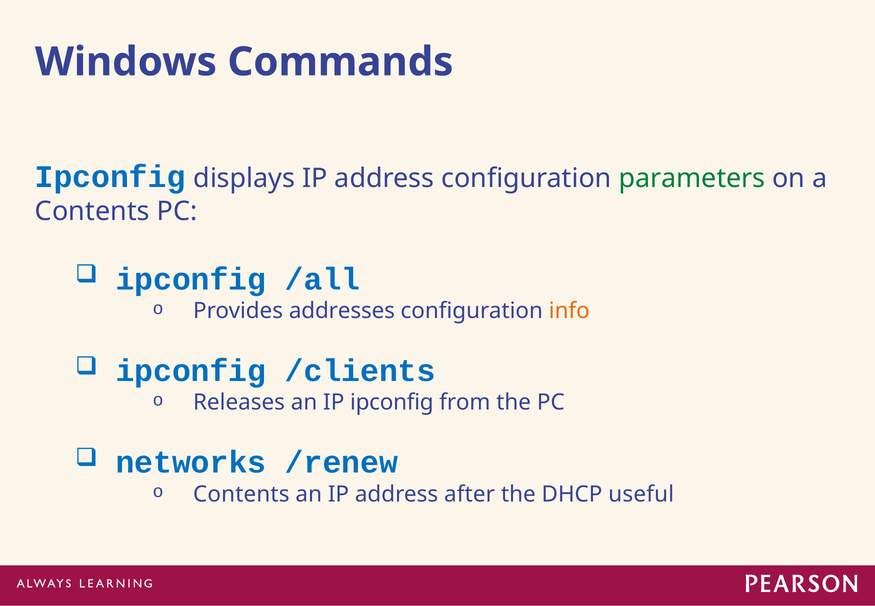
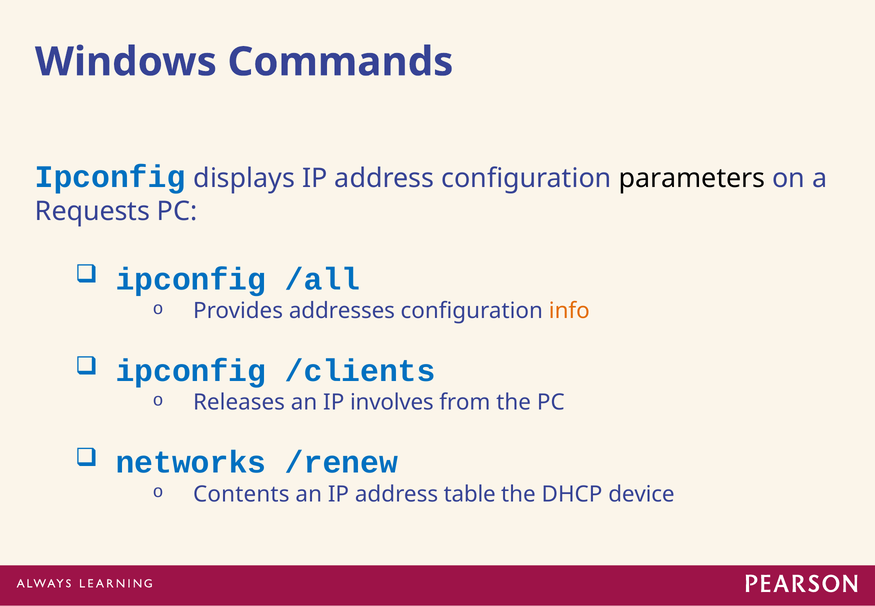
parameters colour: green -> black
Contents at (92, 211): Contents -> Requests
IP ipconfig: ipconfig -> involves
after: after -> table
useful: useful -> device
